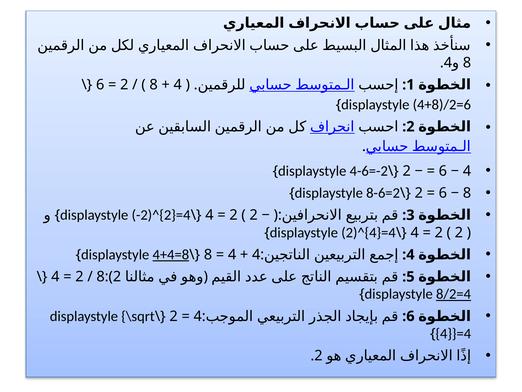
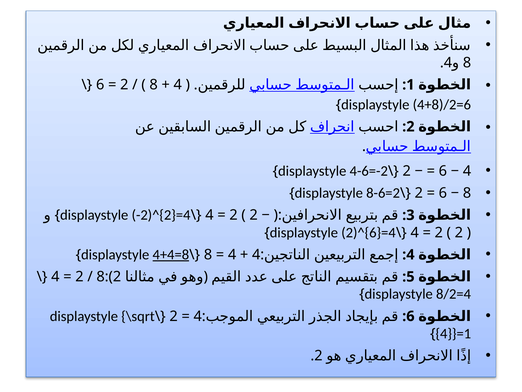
2)^{4}=4: 2)^{4}=4 -> 2)^{6}=4
8/2=4 underline: present -> none
4}}=4: 4}}=4 -> 4}}=1
